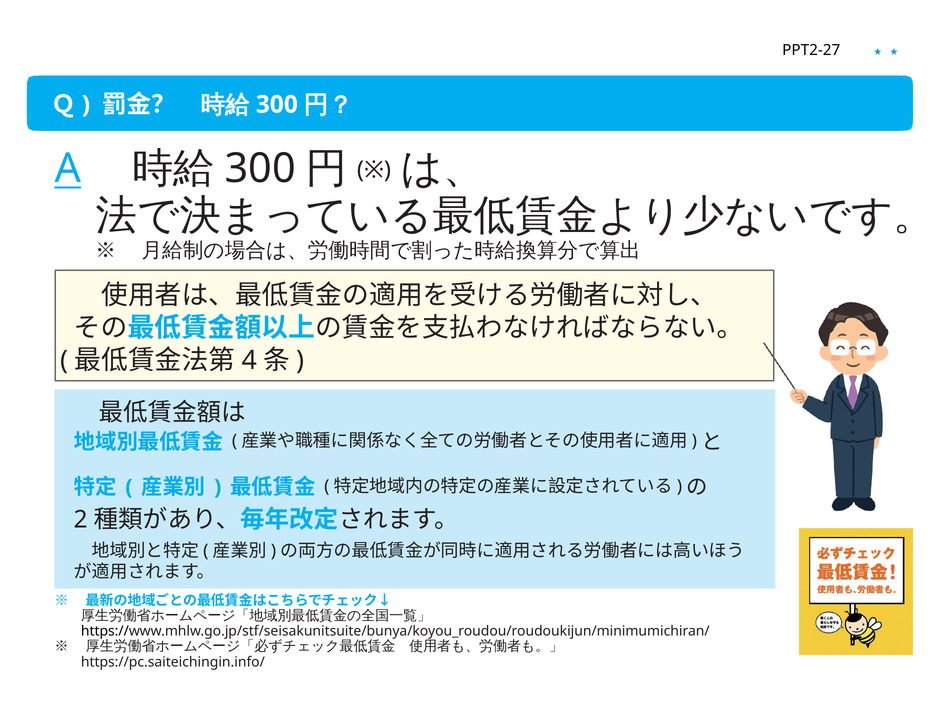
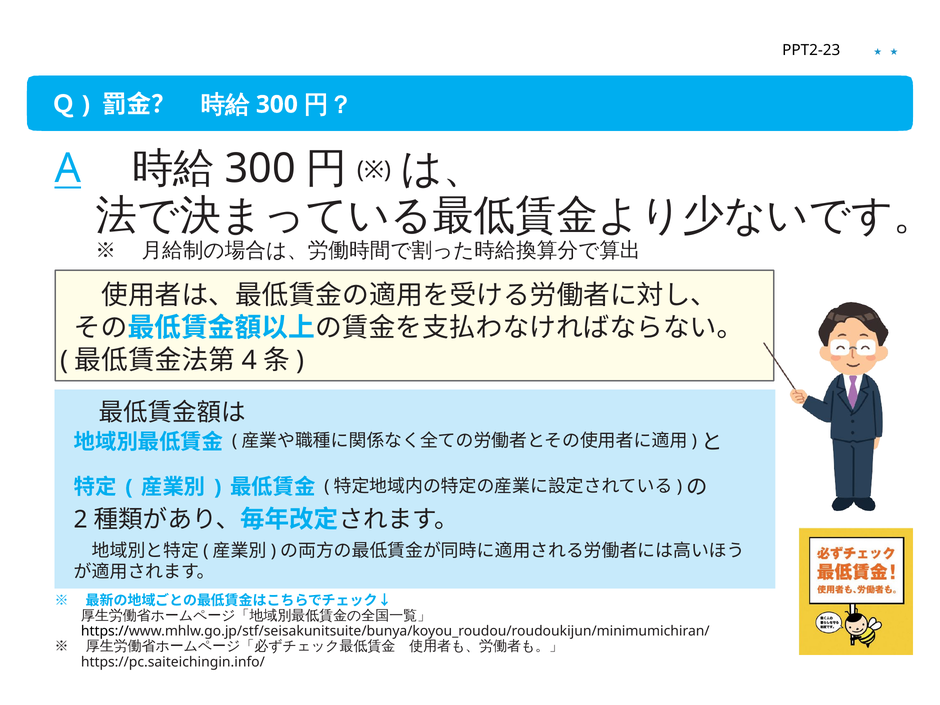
PPT2-27: PPT2-27 -> PPT2-23
